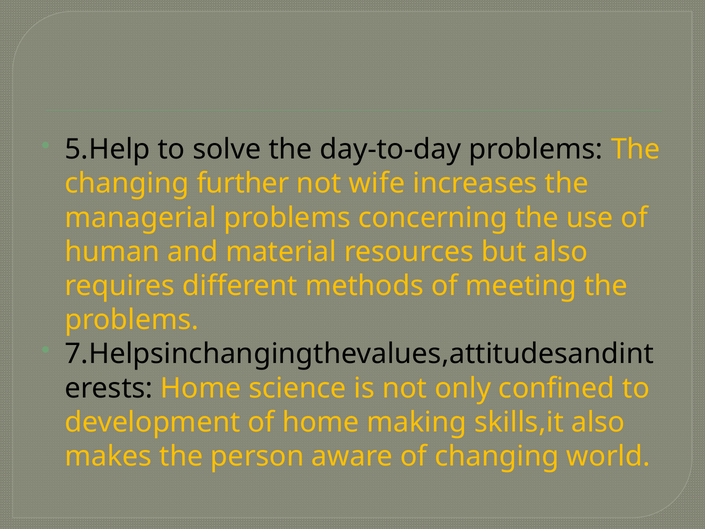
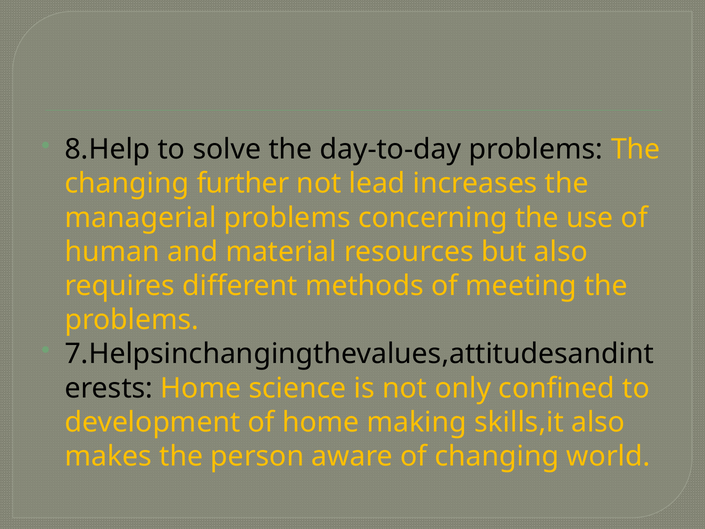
5.Help: 5.Help -> 8.Help
wife: wife -> lead
